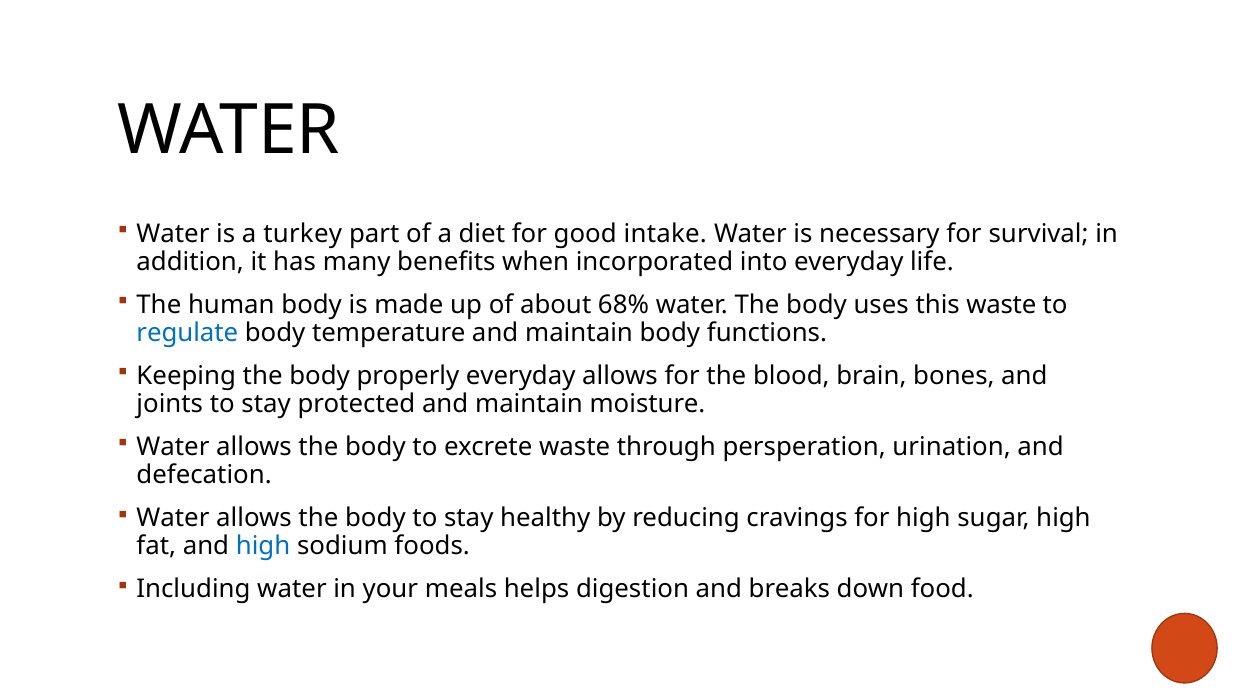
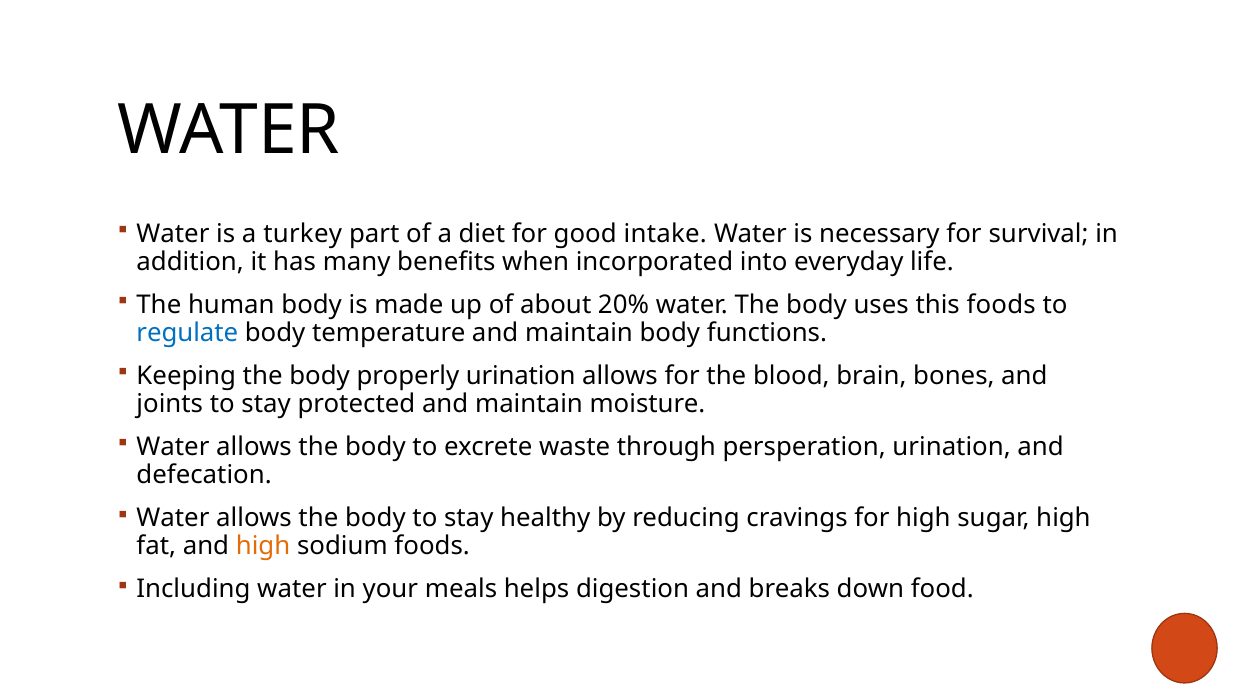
68%: 68% -> 20%
this waste: waste -> foods
properly everyday: everyday -> urination
high at (263, 546) colour: blue -> orange
